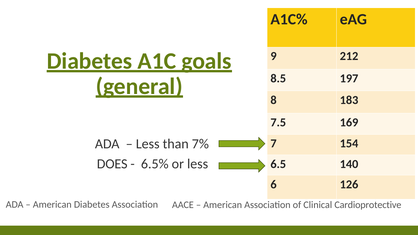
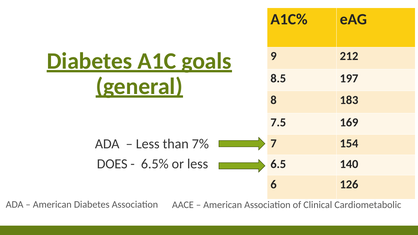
Cardioprotective: Cardioprotective -> Cardiometabolic
